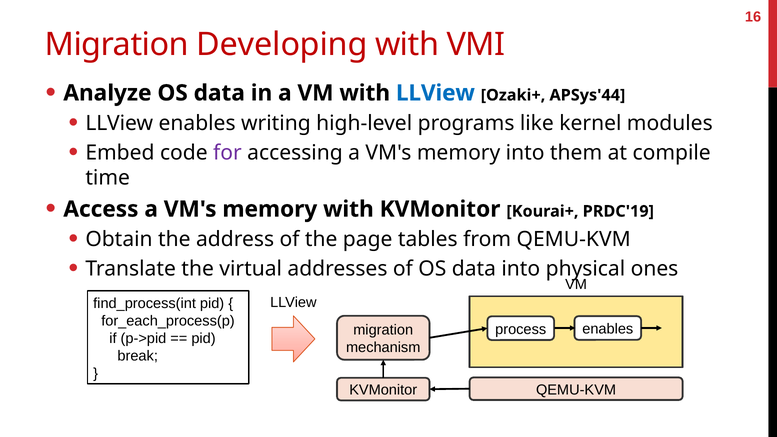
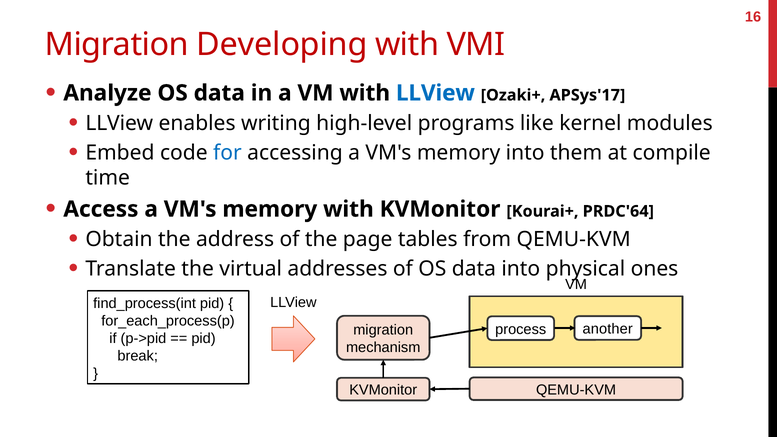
APSys'44: APSys'44 -> APSys'17
for colour: purple -> blue
PRDC'19: PRDC'19 -> PRDC'64
process enables: enables -> another
